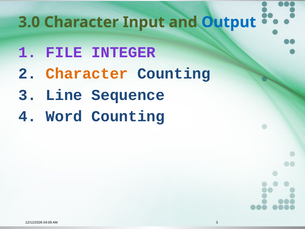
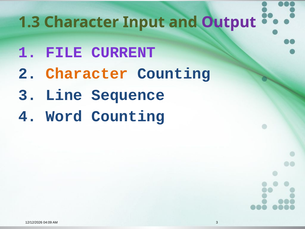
3.0: 3.0 -> 1.3
Output colour: blue -> purple
INTEGER: INTEGER -> CURRENT
